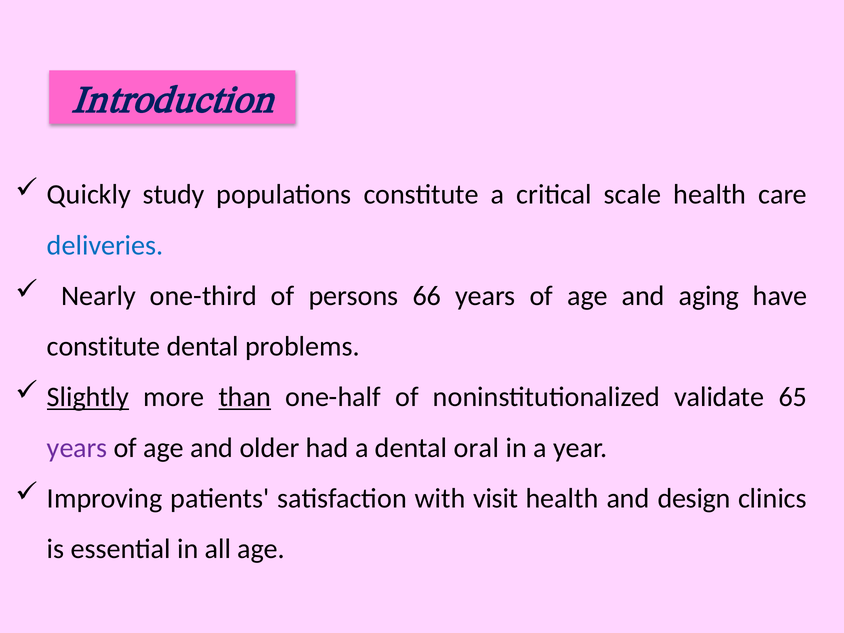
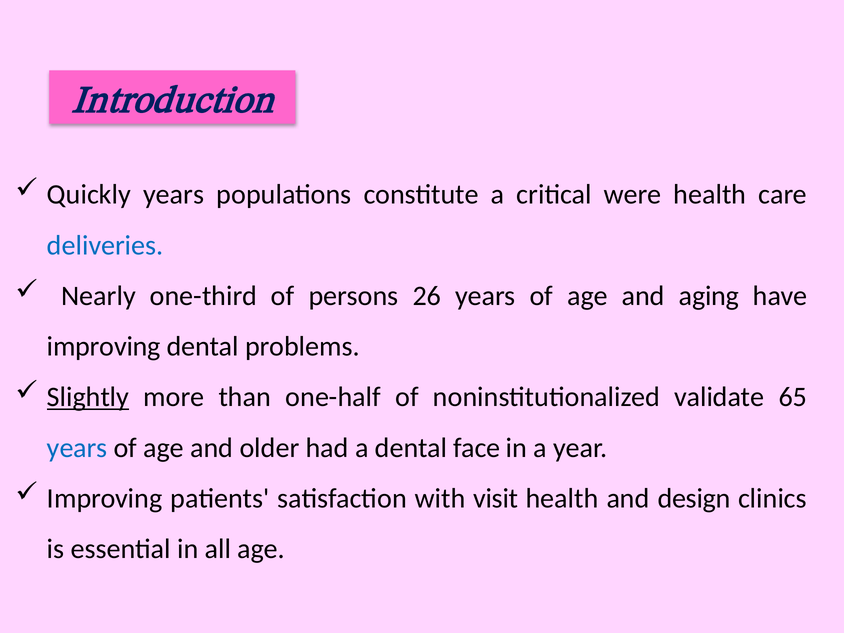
Quickly study: study -> years
scale: scale -> were
66: 66 -> 26
constitute at (104, 347): constitute -> improving
than underline: present -> none
years at (77, 448) colour: purple -> blue
oral: oral -> face
